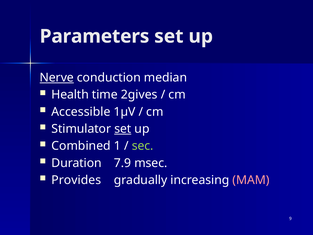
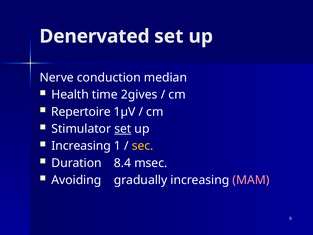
Parameters: Parameters -> Denervated
Nerve underline: present -> none
Accessible: Accessible -> Repertoire
Combined at (81, 146): Combined -> Increasing
sec colour: light green -> yellow
7.9: 7.9 -> 8.4
Provides: Provides -> Avoiding
